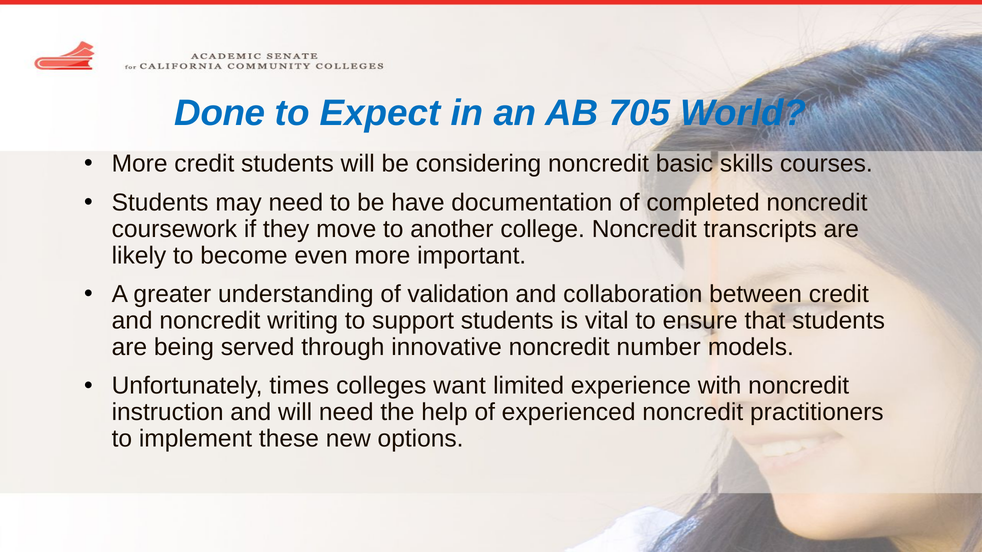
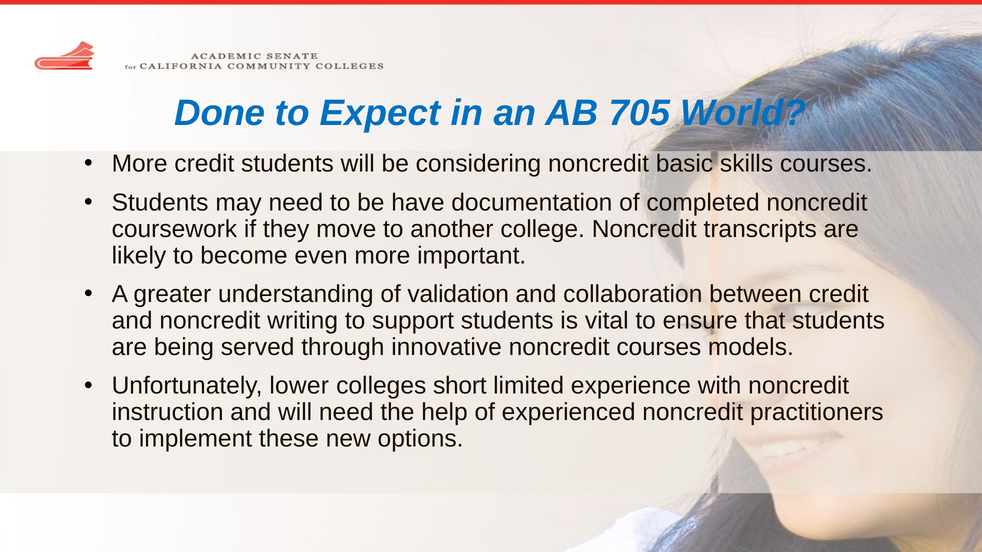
noncredit number: number -> courses
times: times -> lower
want: want -> short
